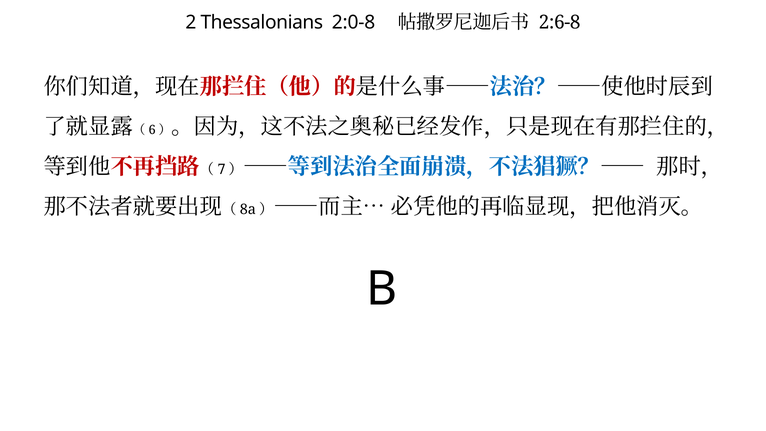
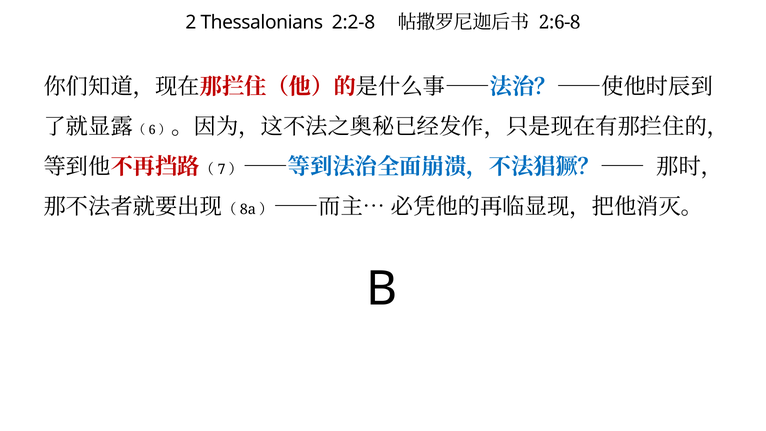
2:0-8: 2:0-8 -> 2:2-8
